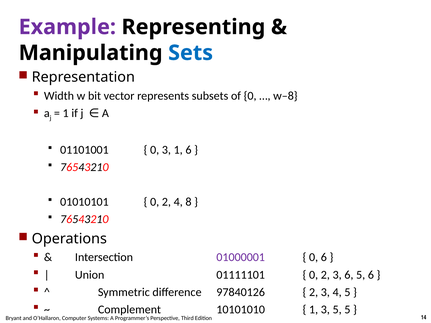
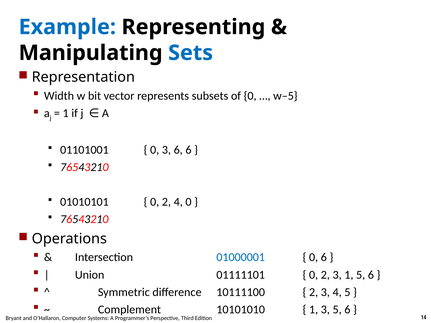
Example colour: purple -> blue
w–8: w–8 -> w–5
3 1: 1 -> 6
4 8: 8 -> 0
01000001 colour: purple -> blue
3 6: 6 -> 1
97840126: 97840126 -> 10111100
3 5 5: 5 -> 6
